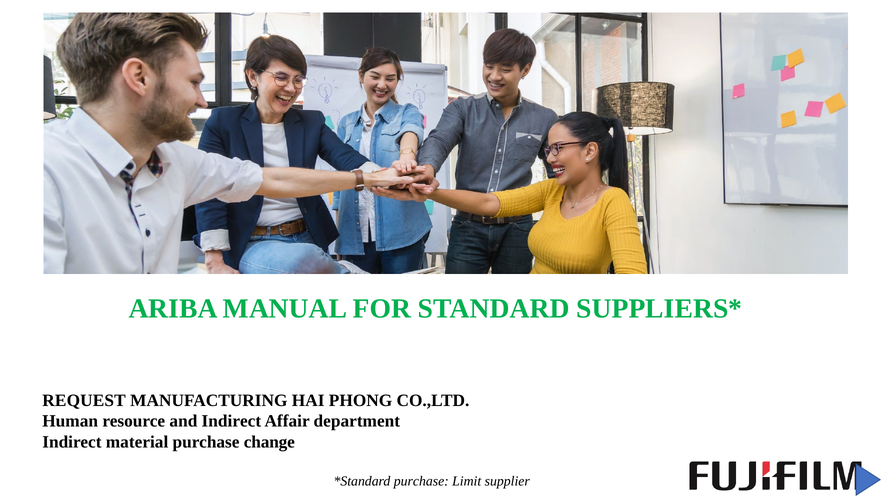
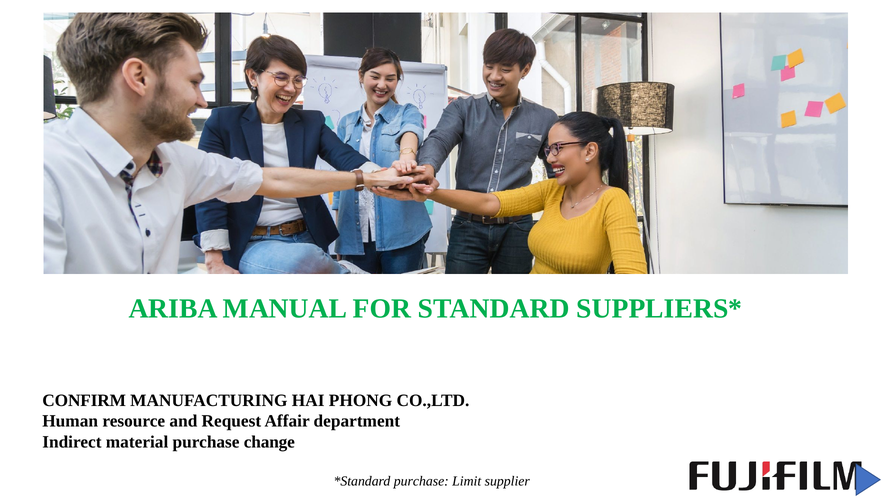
REQUEST: REQUEST -> CONFIRM
and Indirect: Indirect -> Request
